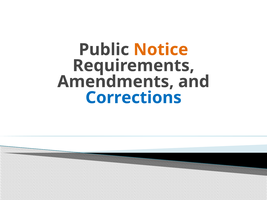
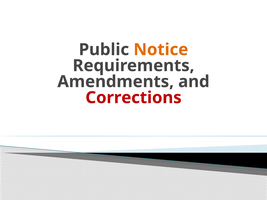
Corrections colour: blue -> red
